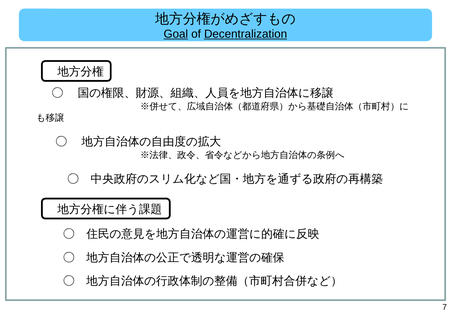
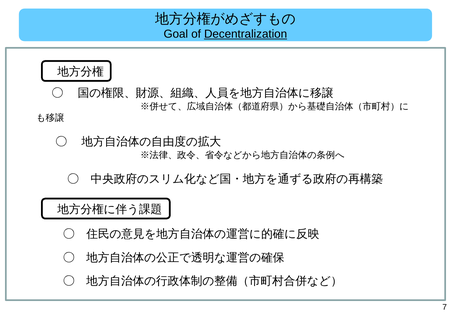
Goal underline: present -> none
